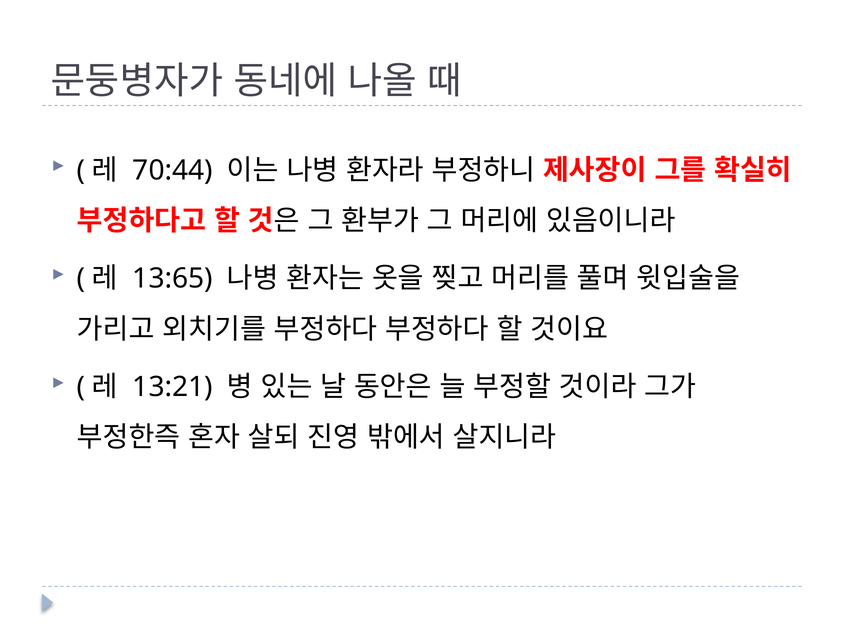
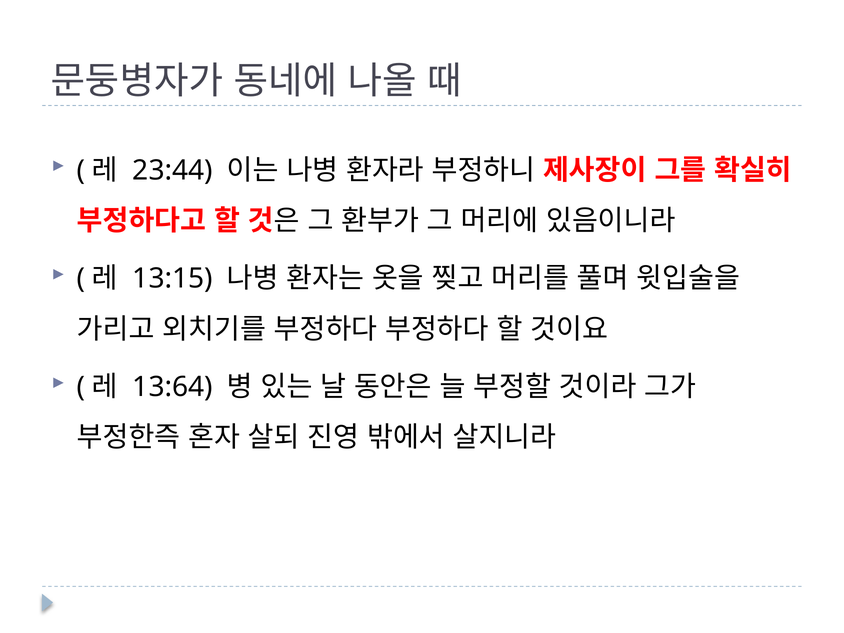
70:44: 70:44 -> 23:44
13:65: 13:65 -> 13:15
13:21: 13:21 -> 13:64
